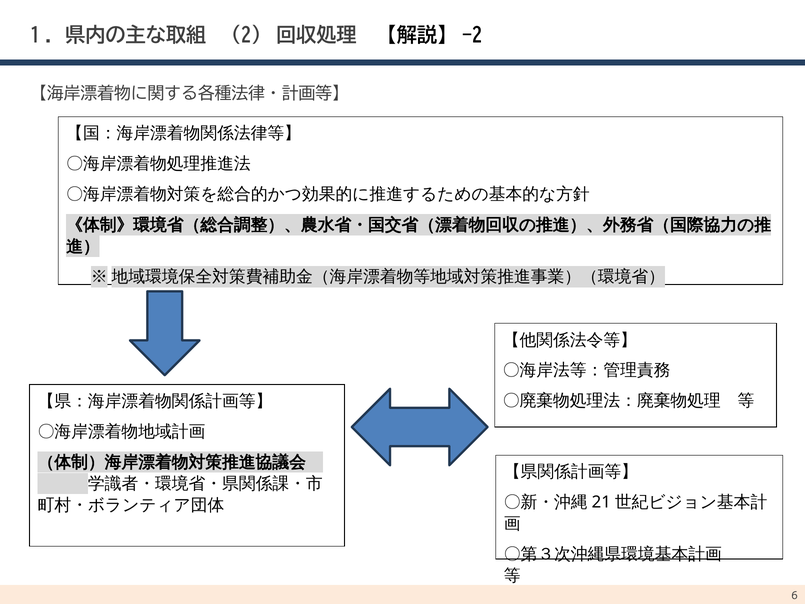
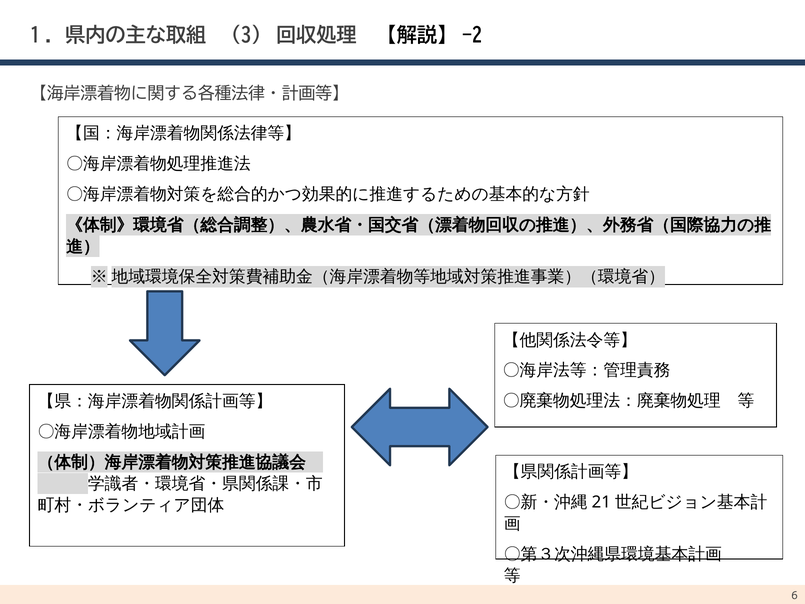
2: 2 -> 3
